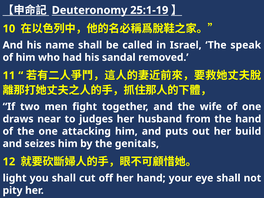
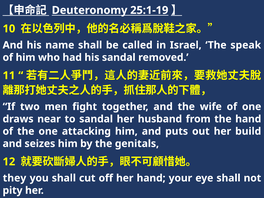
to judges: judges -> sandal
light: light -> they
